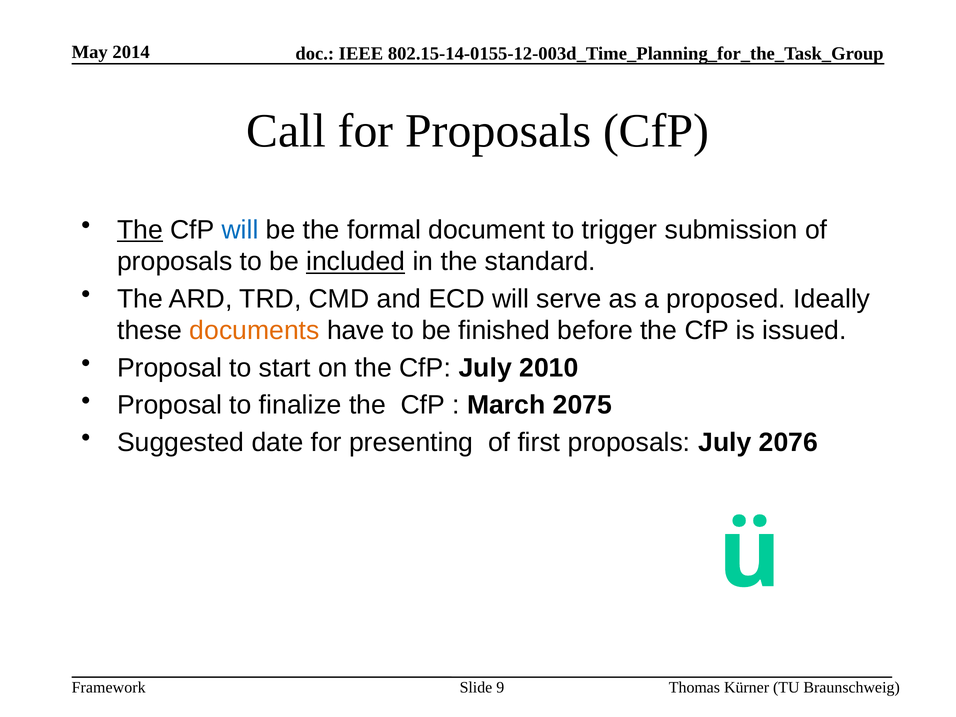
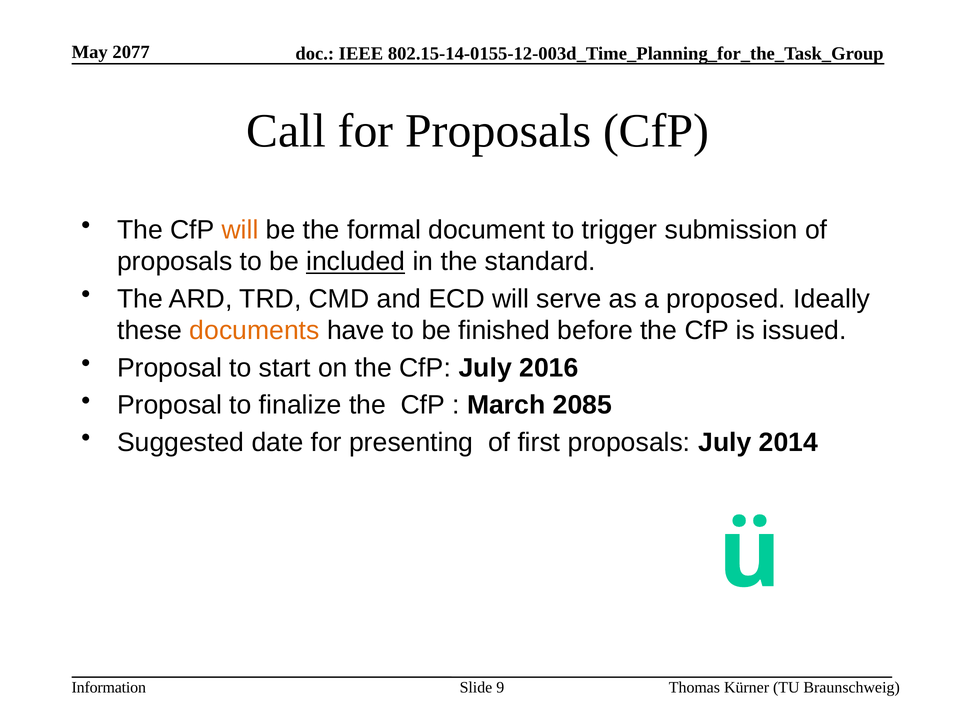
2014: 2014 -> 2077
The at (140, 230) underline: present -> none
will at (240, 230) colour: blue -> orange
2010: 2010 -> 2016
2075: 2075 -> 2085
2076: 2076 -> 2014
Framework: Framework -> Information
